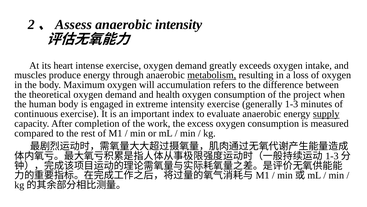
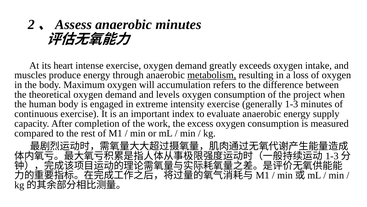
anaerobic intensity: intensity -> minutes
health: health -> levels
supply underline: present -> none
